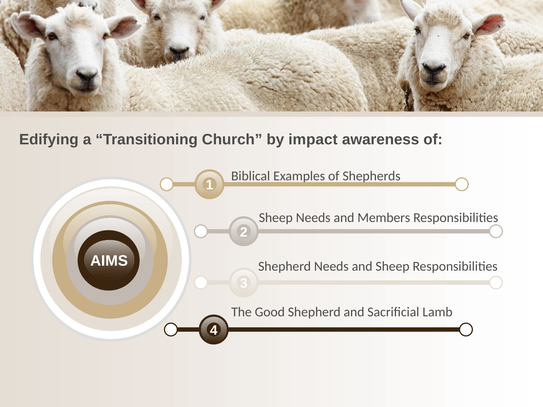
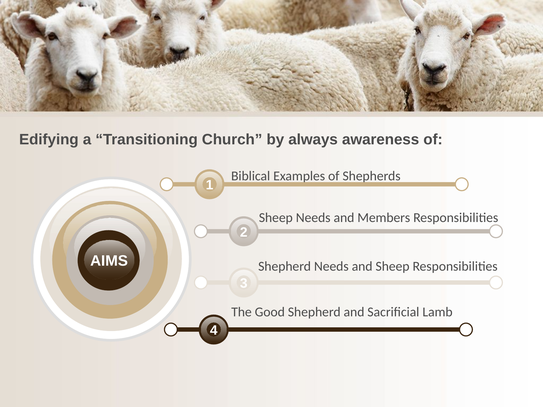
impact: impact -> always
